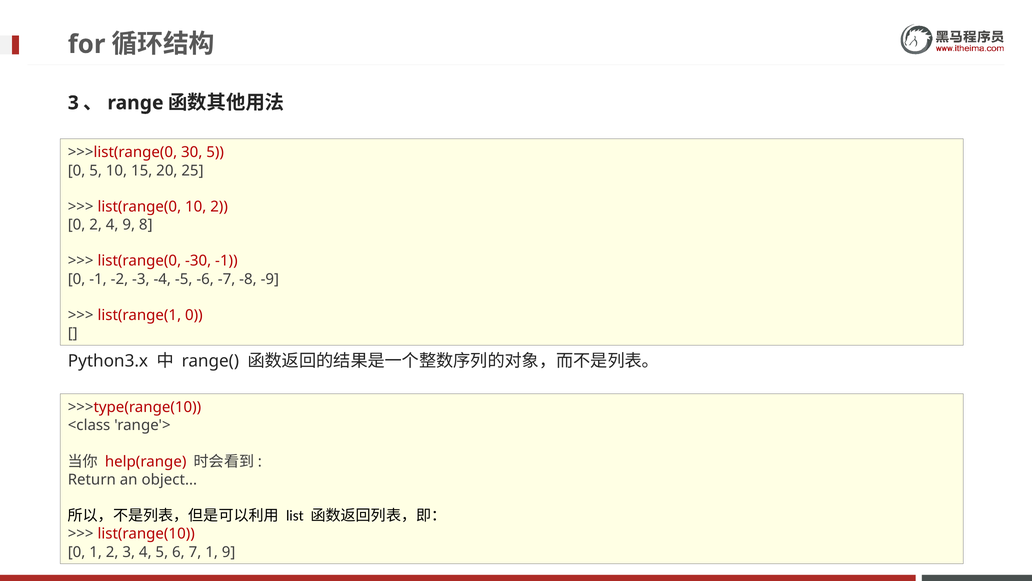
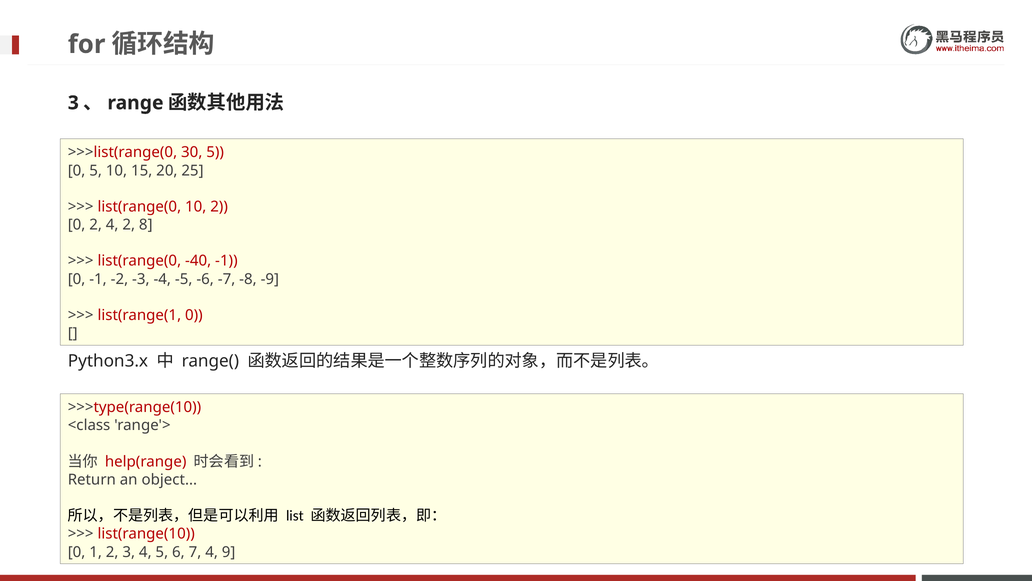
4 9: 9 -> 2
-30: -30 -> -40
7 1: 1 -> 4
